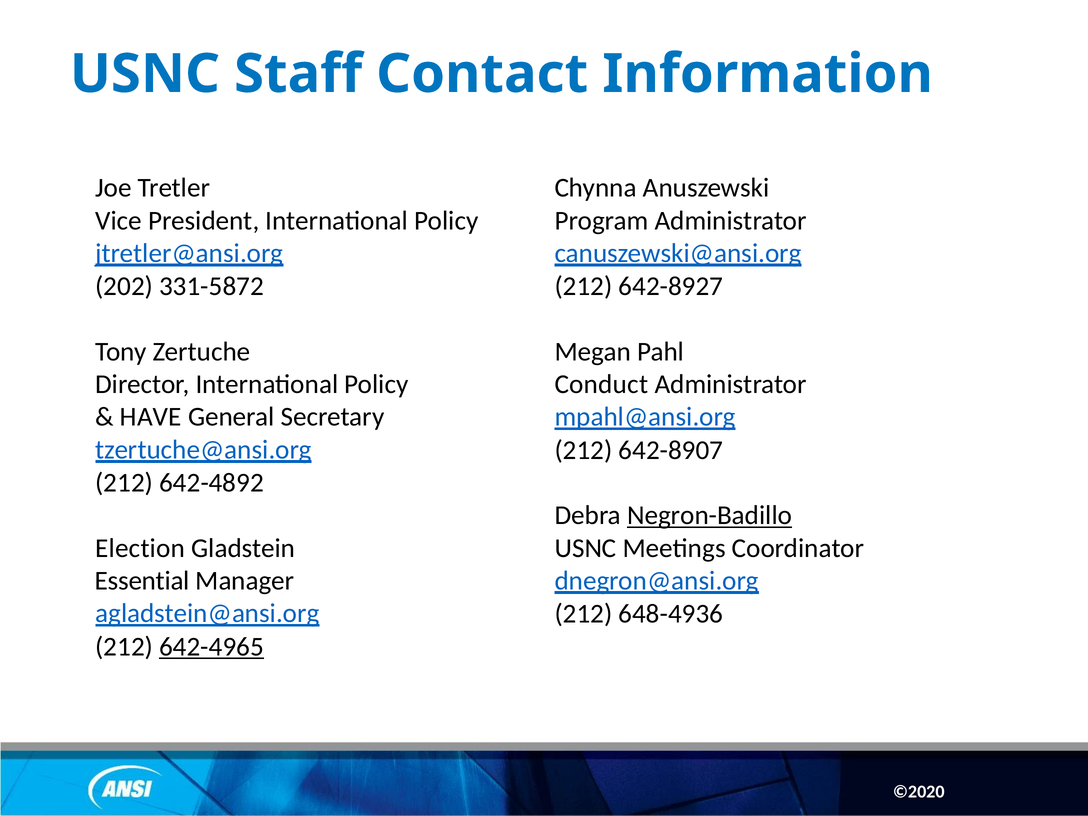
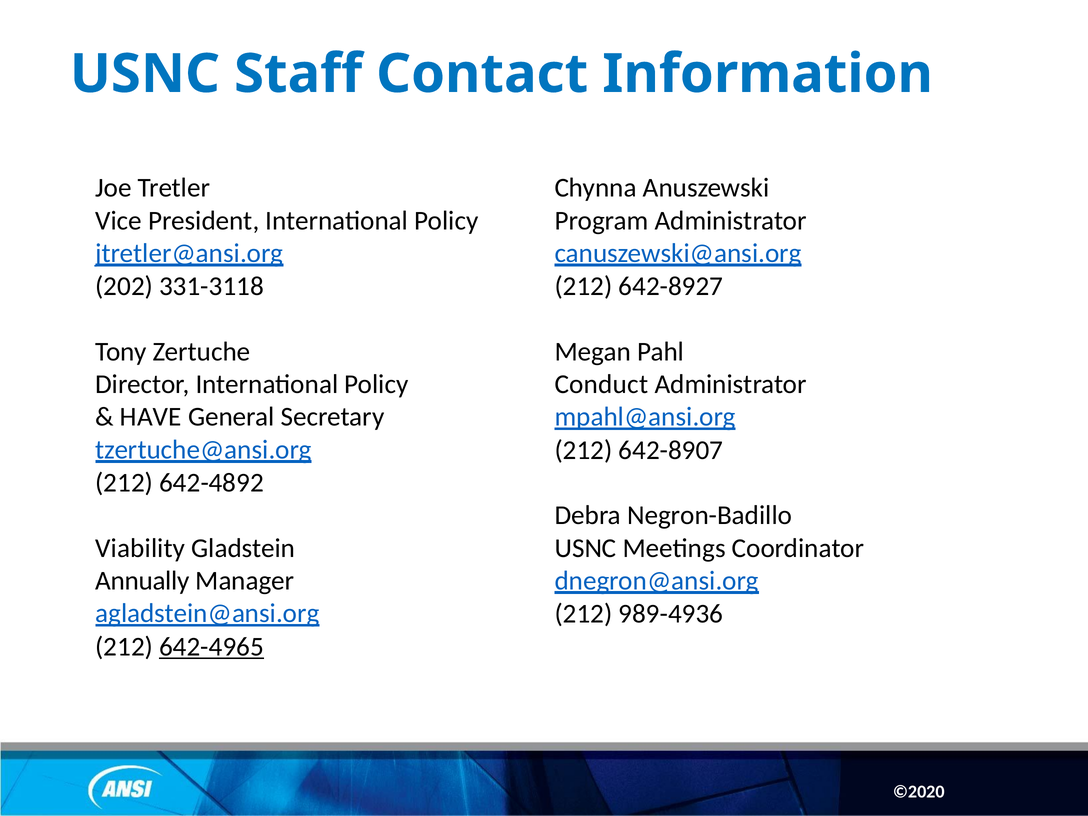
331-5872: 331-5872 -> 331-3118
Negron-Badillo underline: present -> none
Election: Election -> Viability
Essential: Essential -> Annually
648-4936: 648-4936 -> 989-4936
